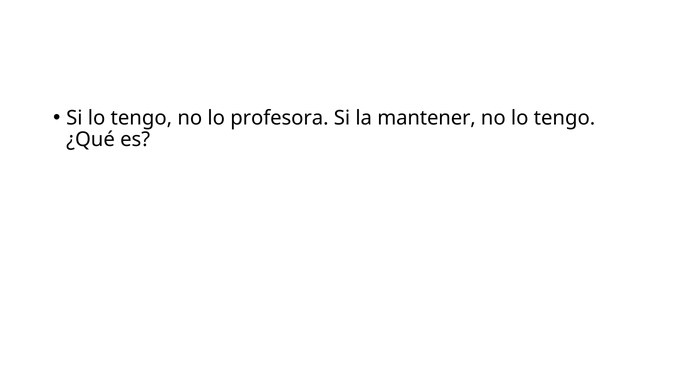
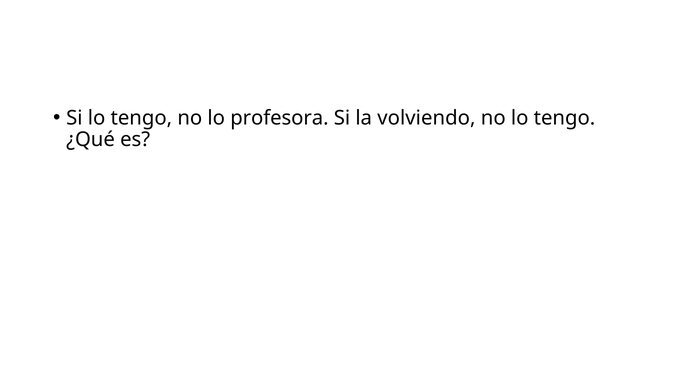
mantener: mantener -> volviendo
